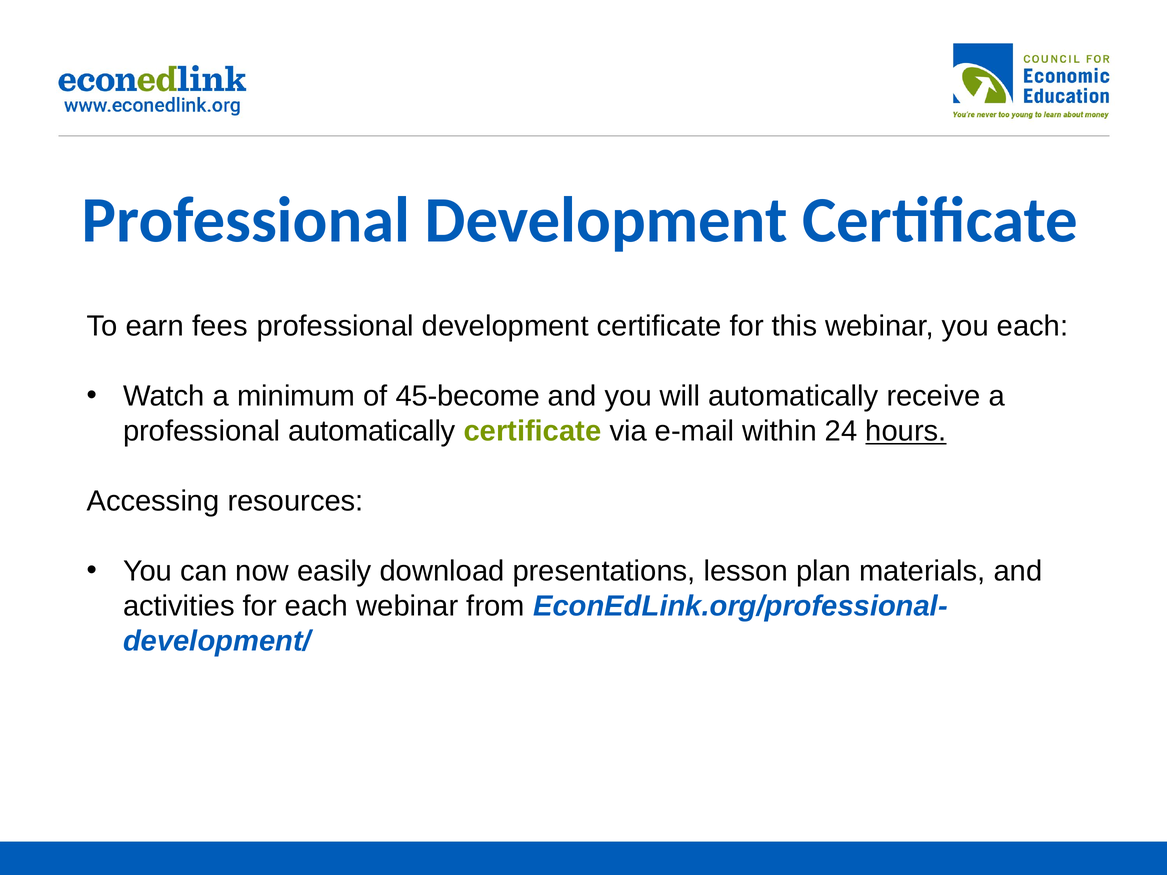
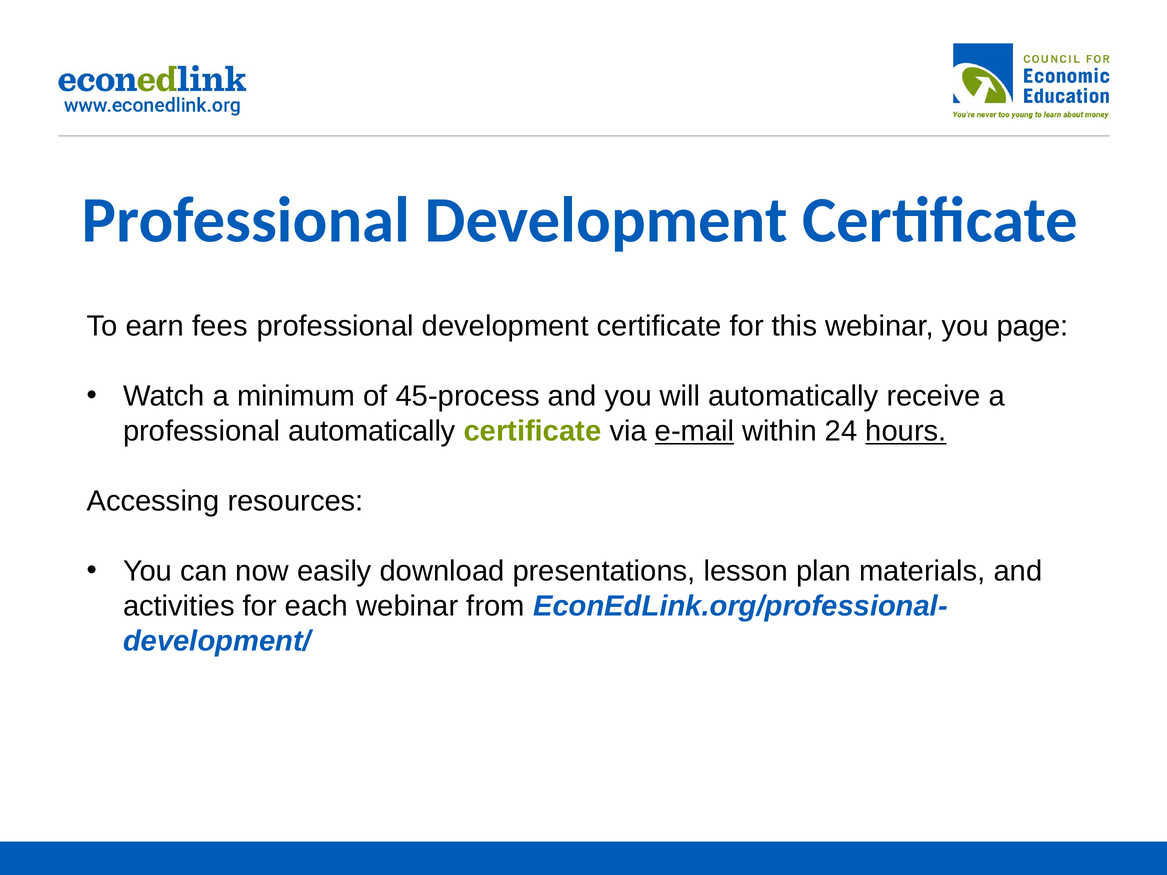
you each: each -> page
45-become: 45-become -> 45-process
e-mail underline: none -> present
